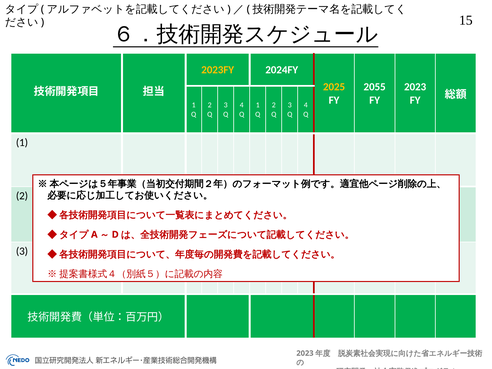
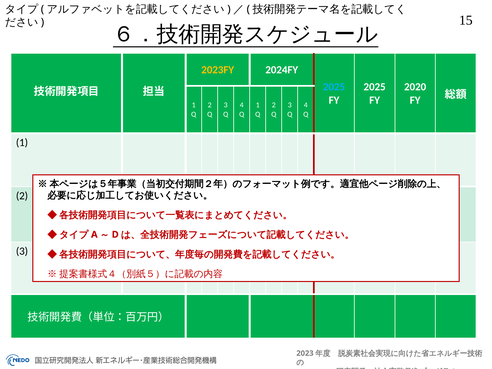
2025 at (334, 87) colour: yellow -> light blue
2055 at (375, 87): 2055 -> 2025
2023 at (415, 87): 2023 -> 2020
